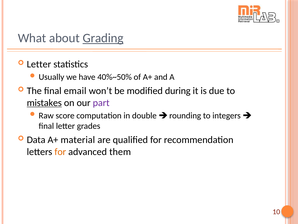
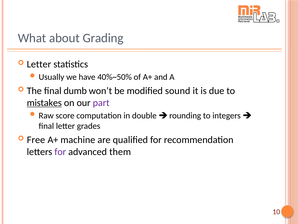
Grading underline: present -> none
email: email -> dumb
during: during -> sound
Data: Data -> Free
material: material -> machine
for at (60, 151) colour: orange -> purple
